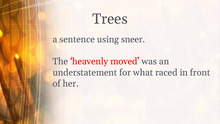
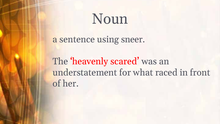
Trees: Trees -> Noun
moved: moved -> scared
